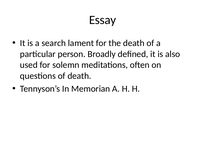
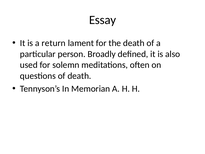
search: search -> return
